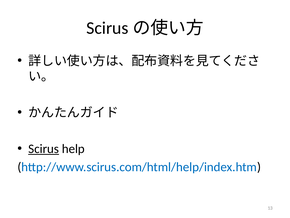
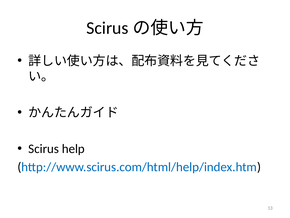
Scirus underline: present -> none
